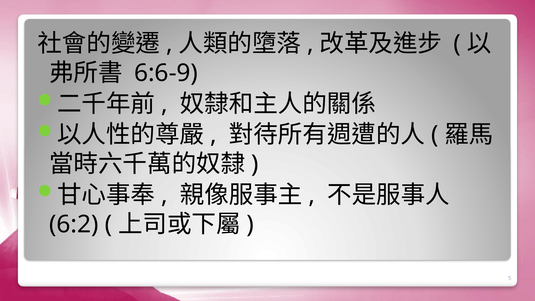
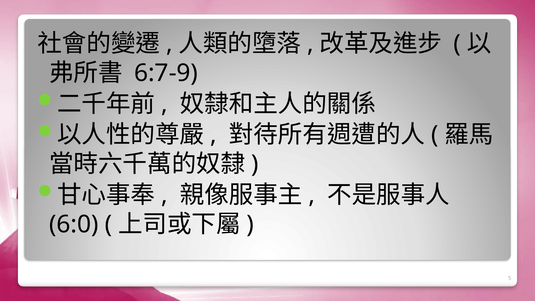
6:6-9: 6:6-9 -> 6:7-9
6:2: 6:2 -> 6:0
